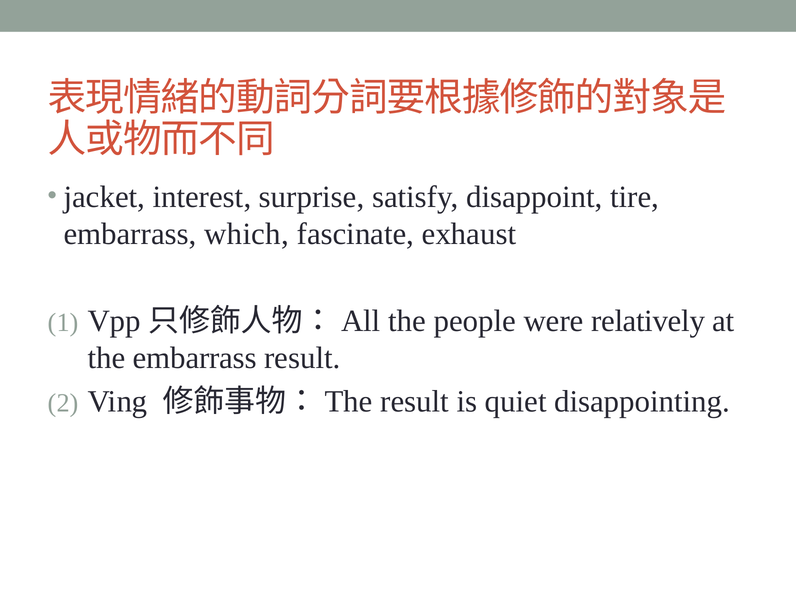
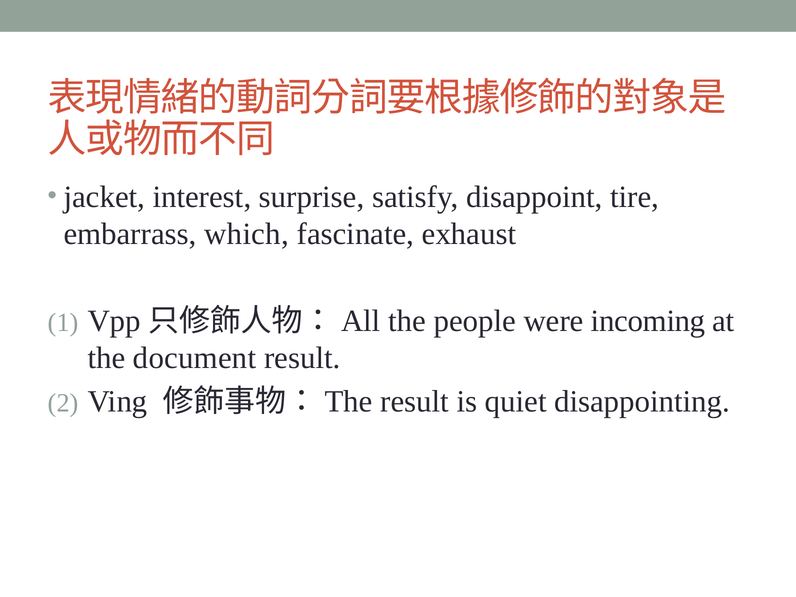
relatively: relatively -> incoming
the embarrass: embarrass -> document
